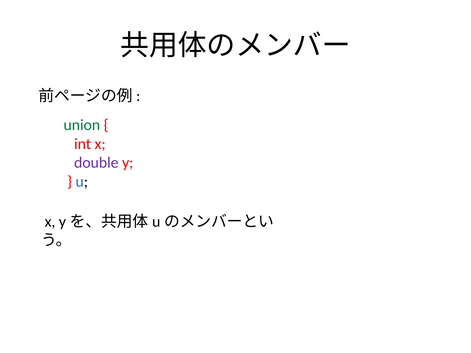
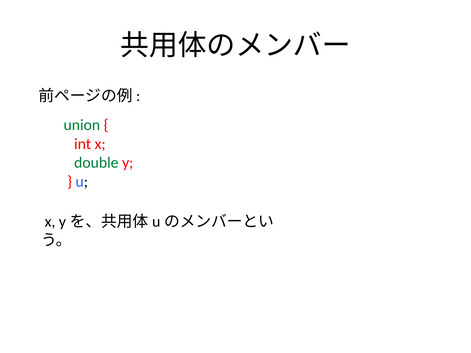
double colour: purple -> green
